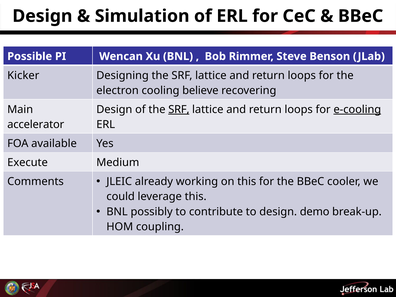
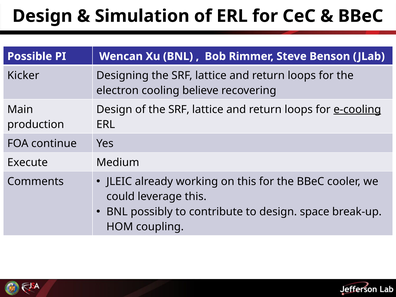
SRF at (179, 109) underline: present -> none
accelerator: accelerator -> production
available: available -> continue
demo: demo -> space
